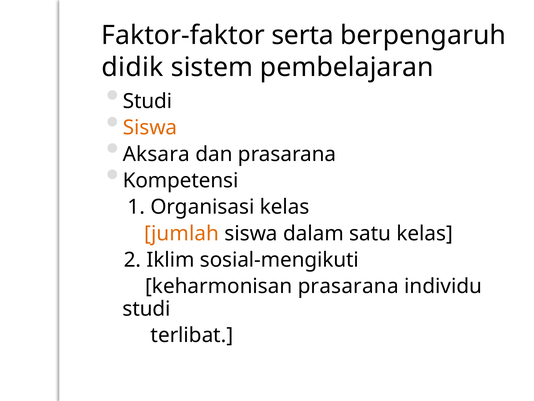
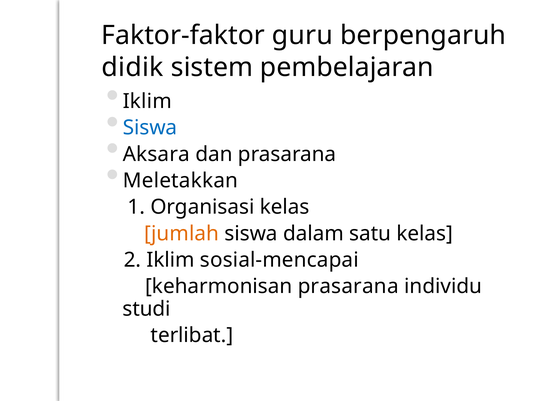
serta: serta -> guru
Studi at (147, 101): Studi -> Iklim
Siswa at (150, 128) colour: orange -> blue
Kompetensi: Kompetensi -> Meletakkan
sosial-mengikuti: sosial-mengikuti -> sosial-mencapai
